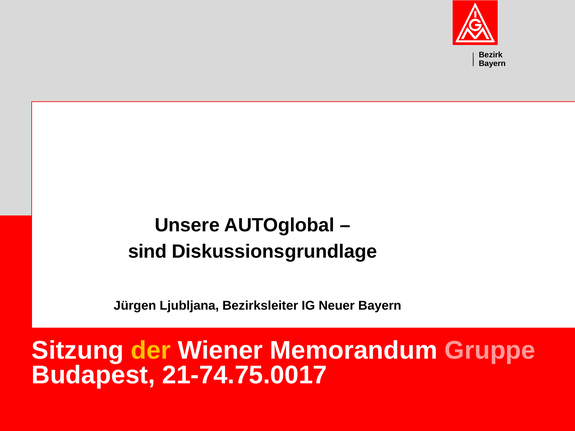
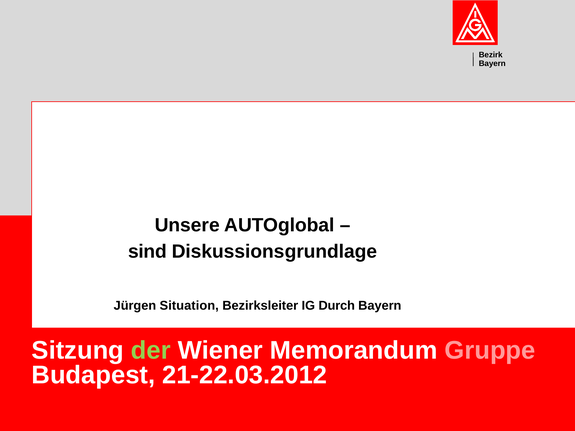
Ljubljana: Ljubljana -> Situation
Neuer: Neuer -> Durch
der colour: yellow -> light green
21-74.75.0017: 21-74.75.0017 -> 21-22.03.2012
